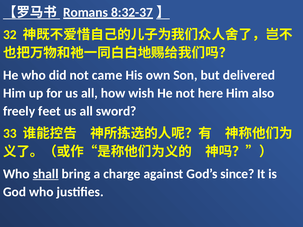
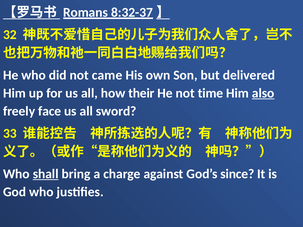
wish: wish -> their
here: here -> time
also underline: none -> present
feet: feet -> face
